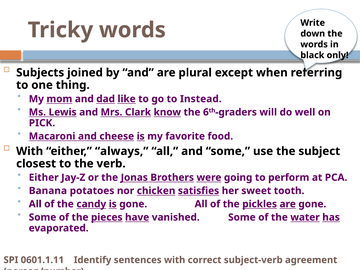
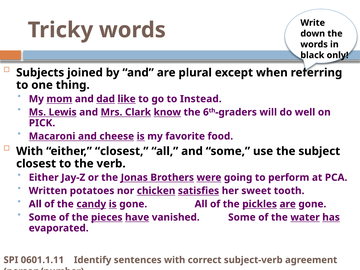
either always: always -> closest
Banana: Banana -> Written
